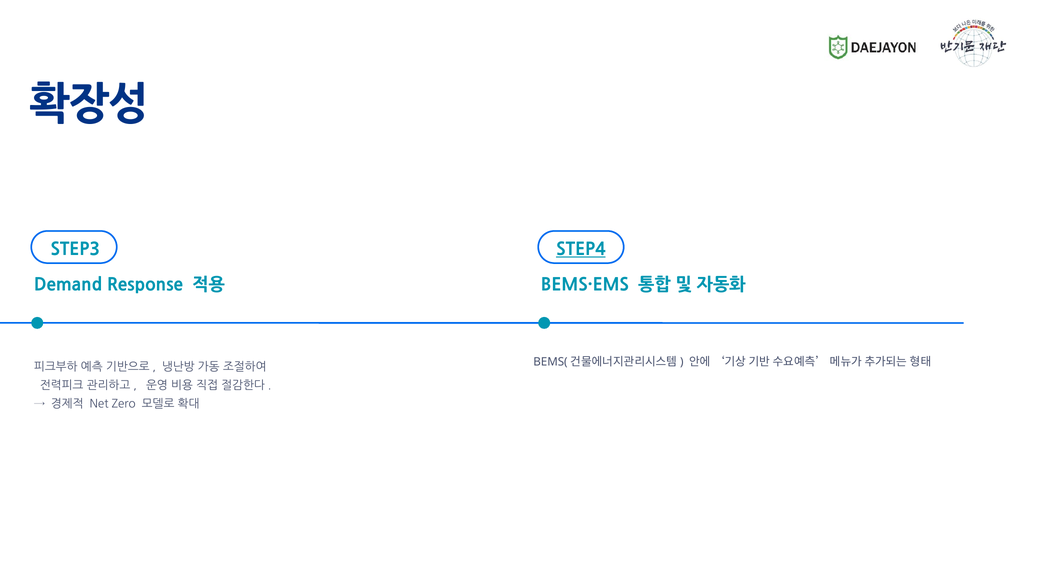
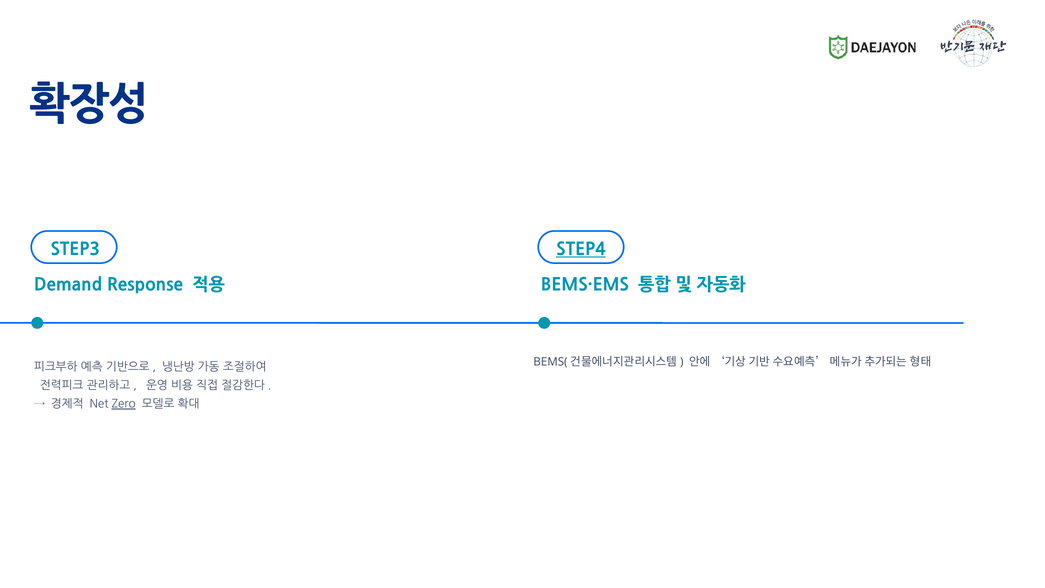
Zero underline: none -> present
